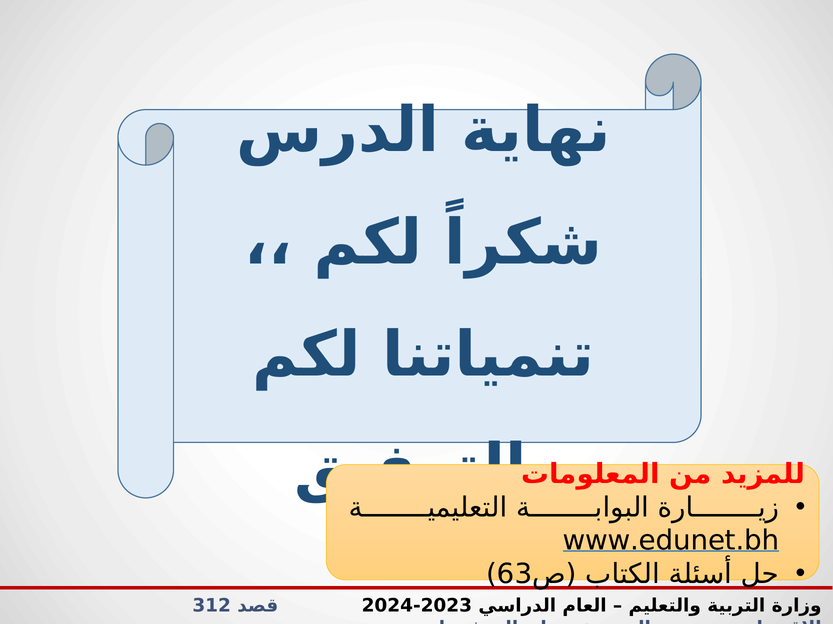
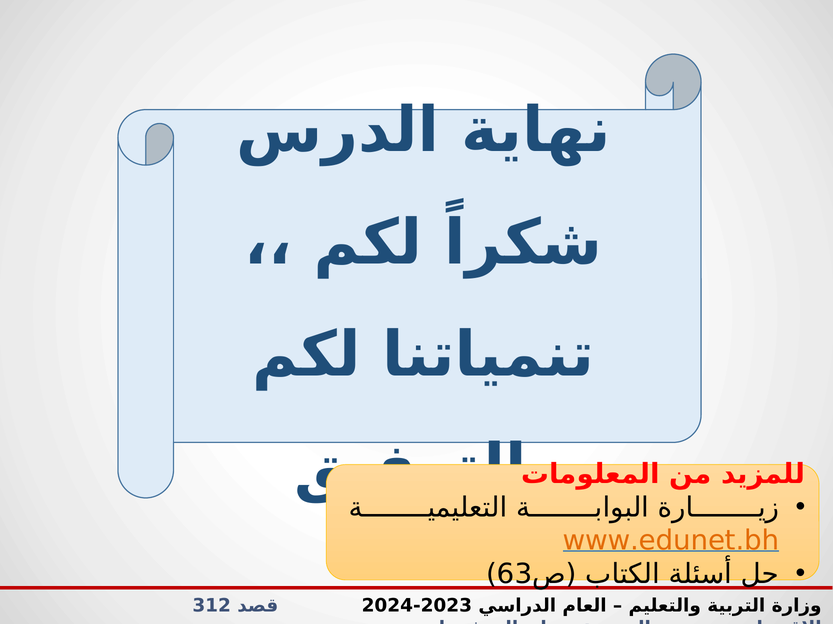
www.edunet.bh colour: black -> orange
